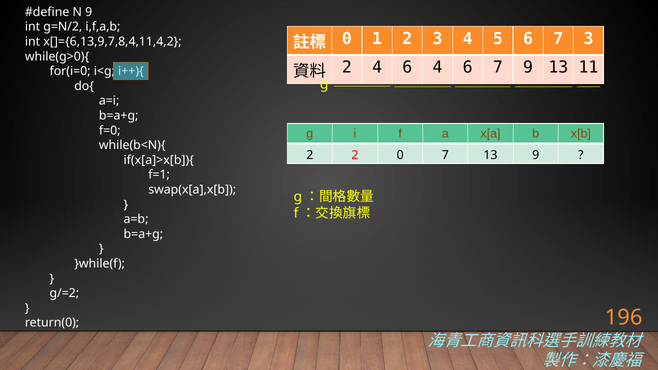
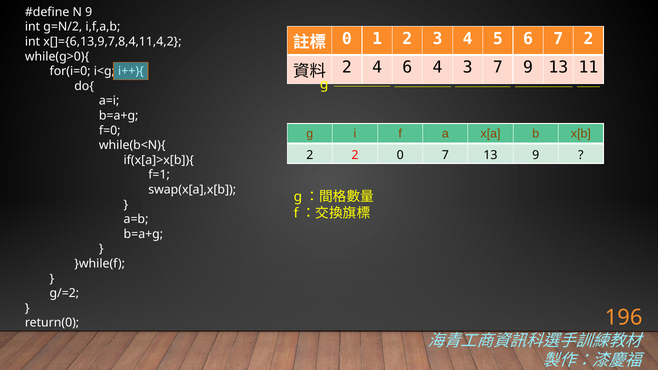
7 3: 3 -> 2
6 4 6: 6 -> 3
